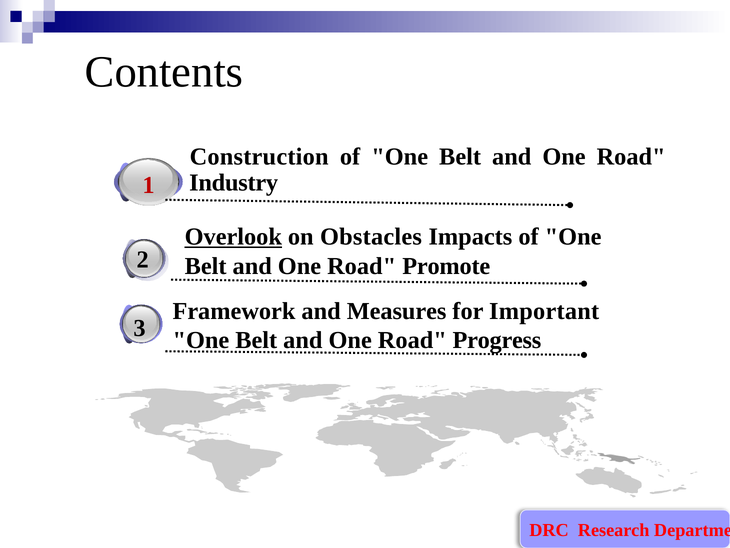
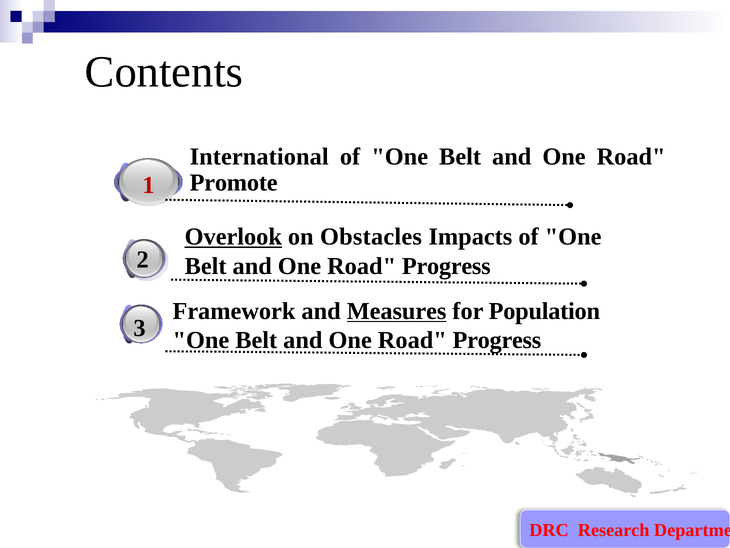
Construction: Construction -> International
Industry: Industry -> Promote
Promote at (446, 266): Promote -> Progress
Measures underline: none -> present
Important: Important -> Population
